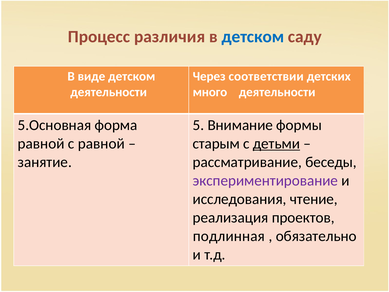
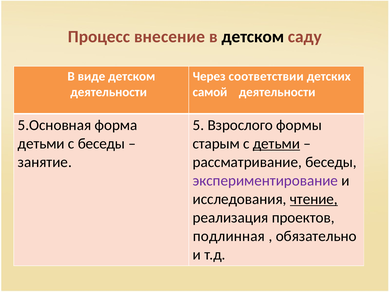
различия: различия -> внесение
детском at (253, 37) colour: blue -> black
много: много -> самой
Внимание: Внимание -> Взрослого
равной at (41, 143): равной -> детьми
с равной: равной -> беседы
чтение underline: none -> present
